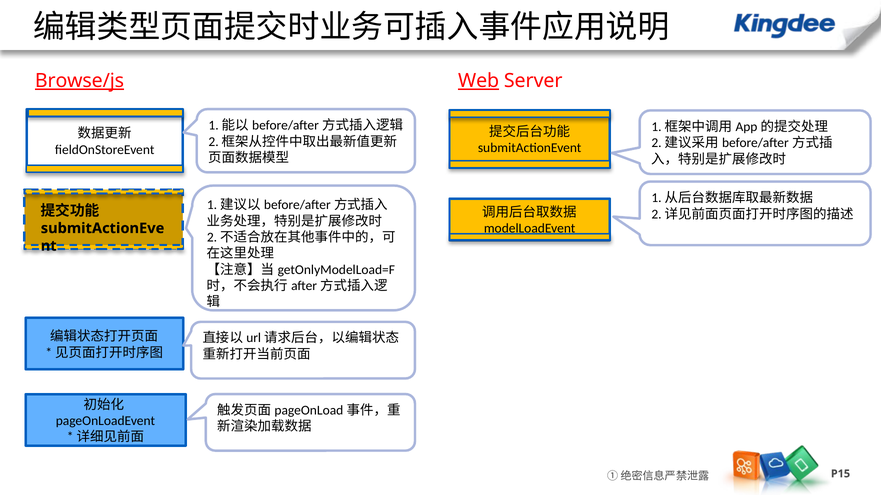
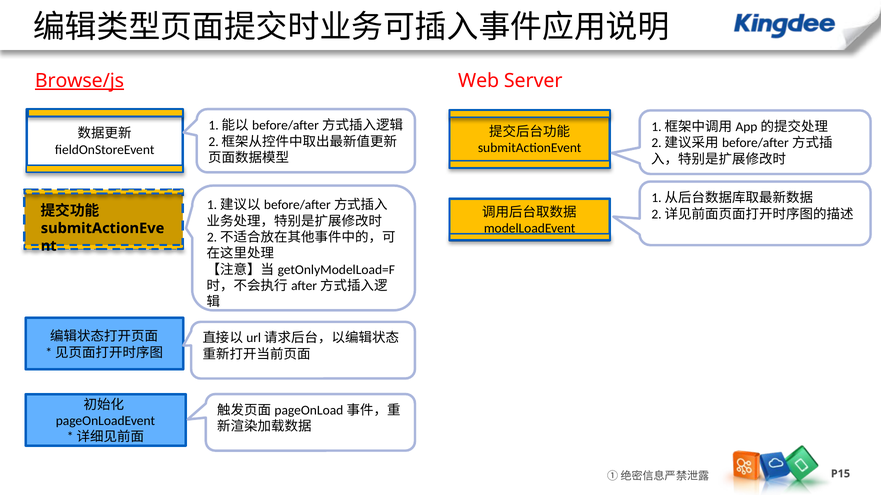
Web underline: present -> none
